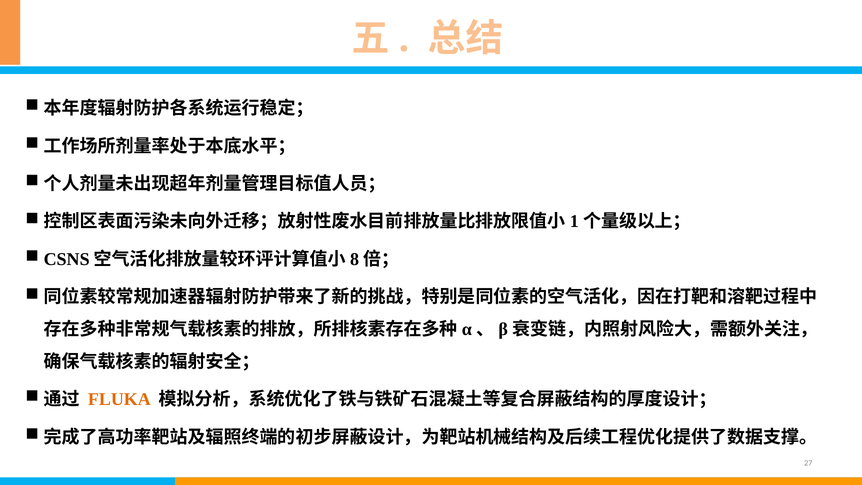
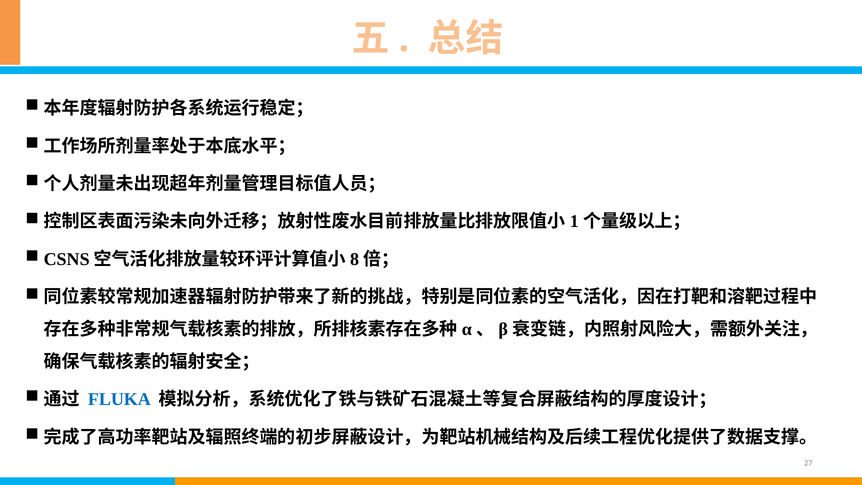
FLUKA colour: orange -> blue
